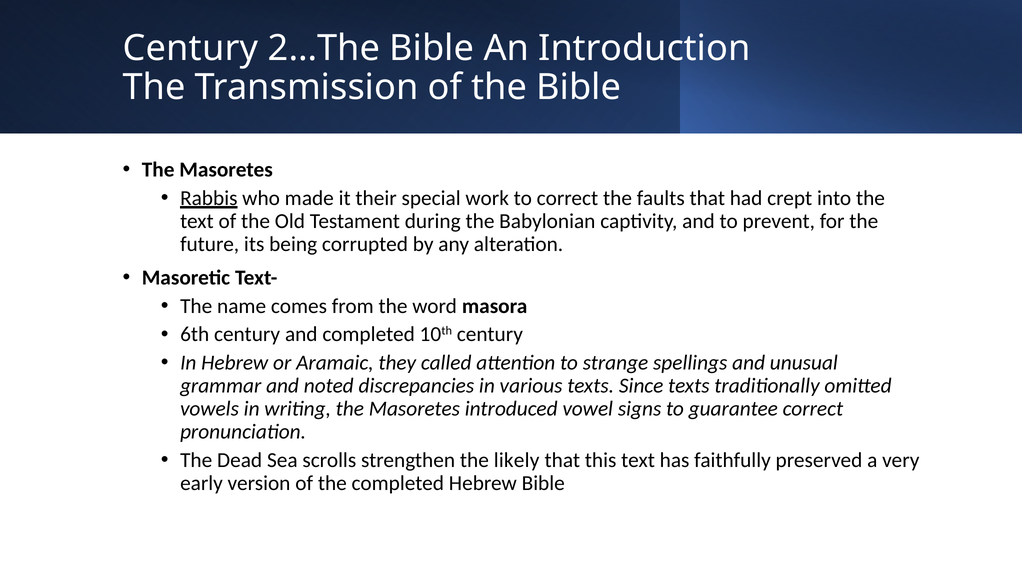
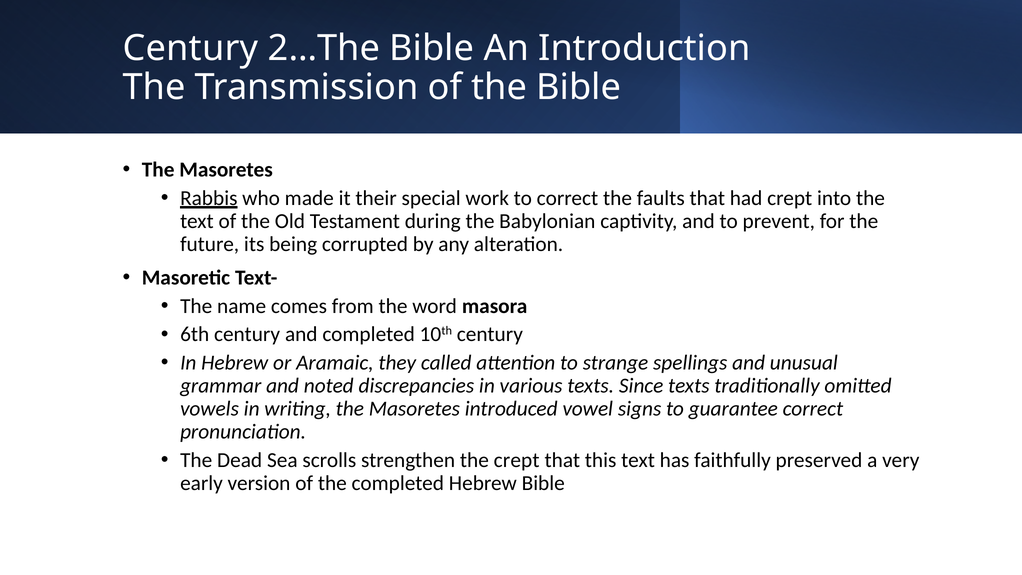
the likely: likely -> crept
